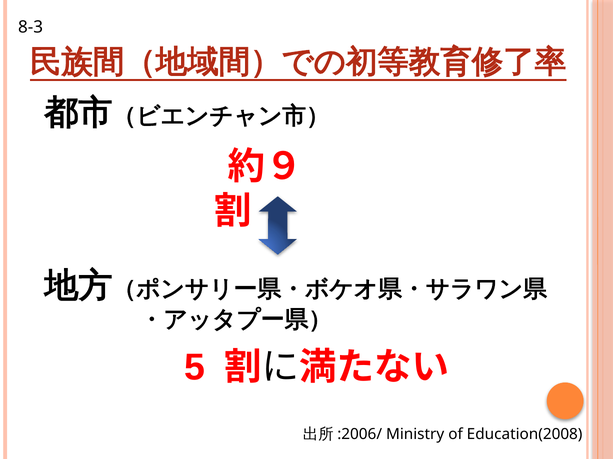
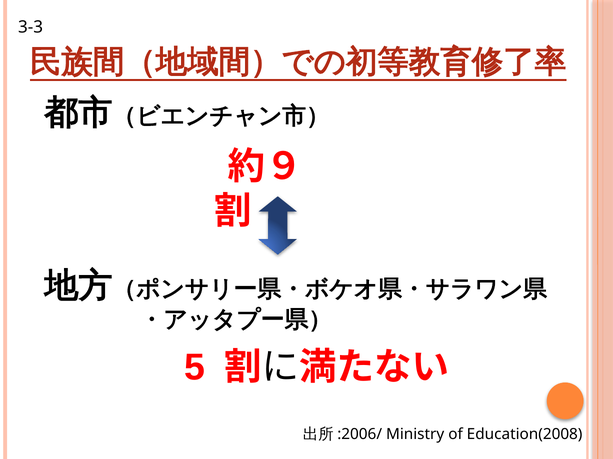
8-3: 8-3 -> 3-3
